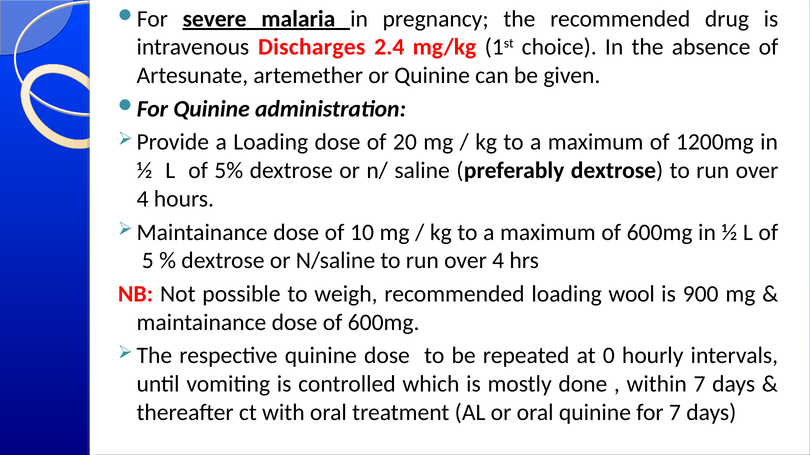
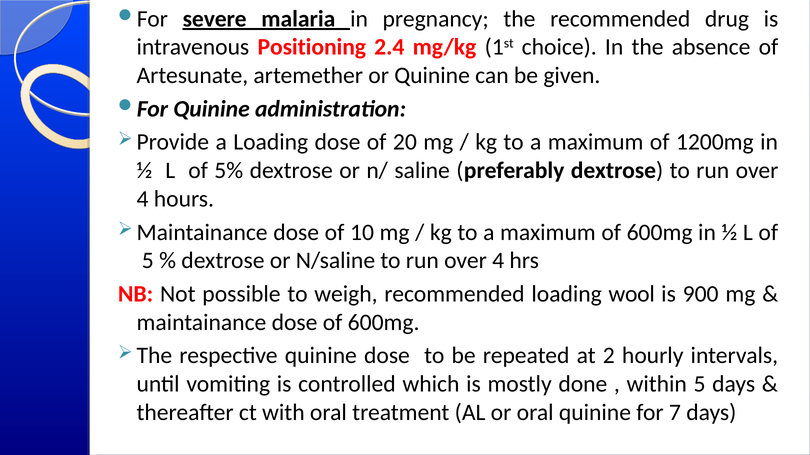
Discharges: Discharges -> Positioning
0: 0 -> 2
within 7: 7 -> 5
